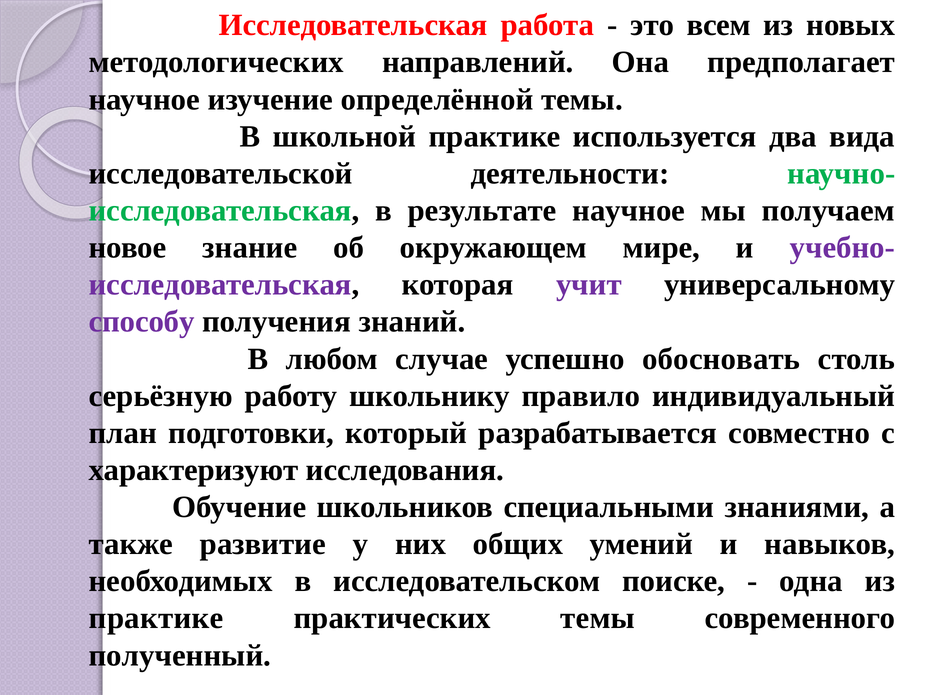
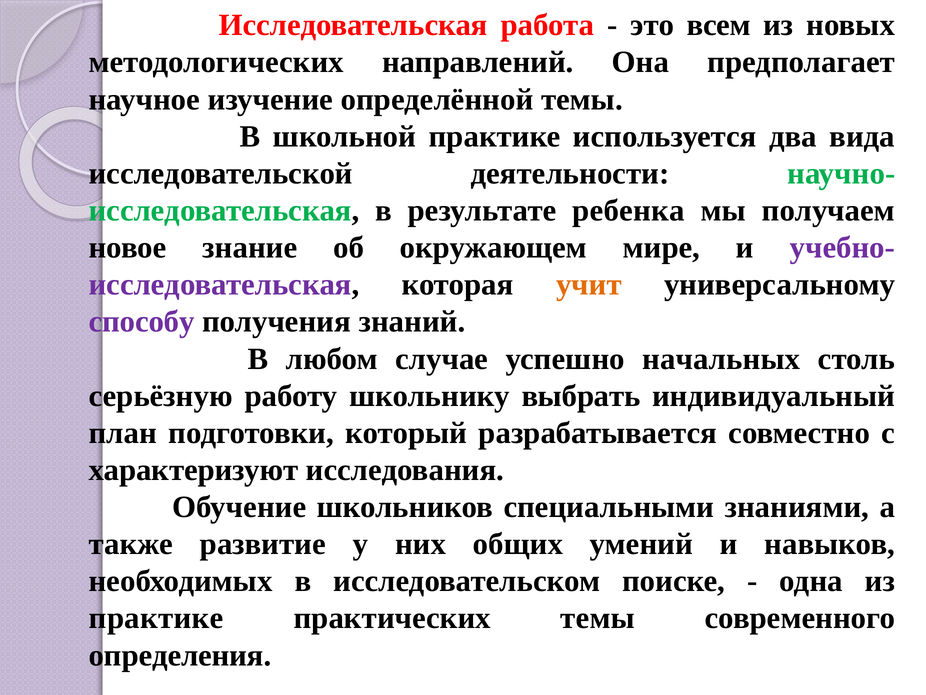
результате научное: научное -> ребенка
учит colour: purple -> orange
обосновать: обосновать -> начальных
правило: правило -> выбрать
полученный: полученный -> определения
